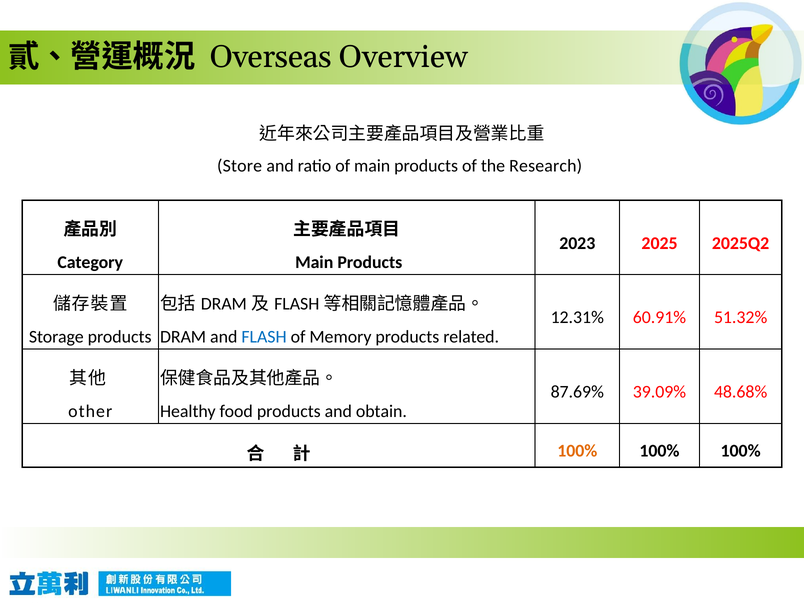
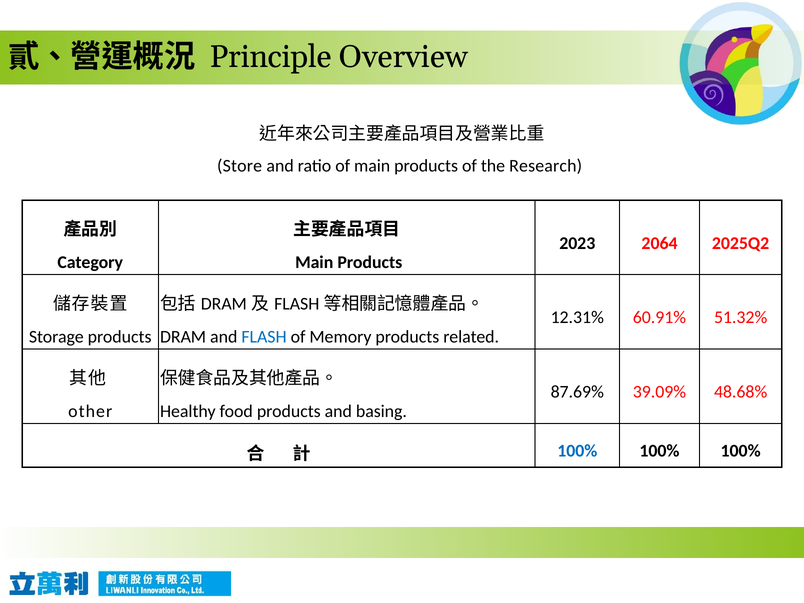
Overseas: Overseas -> Principle
2025: 2025 -> 2064
obtain: obtain -> basing
100% at (577, 451) colour: orange -> blue
